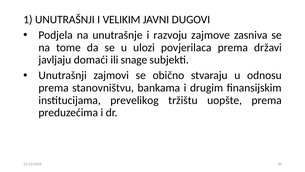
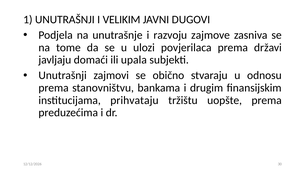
snage: snage -> upala
prevelikog: prevelikog -> prihvataju
